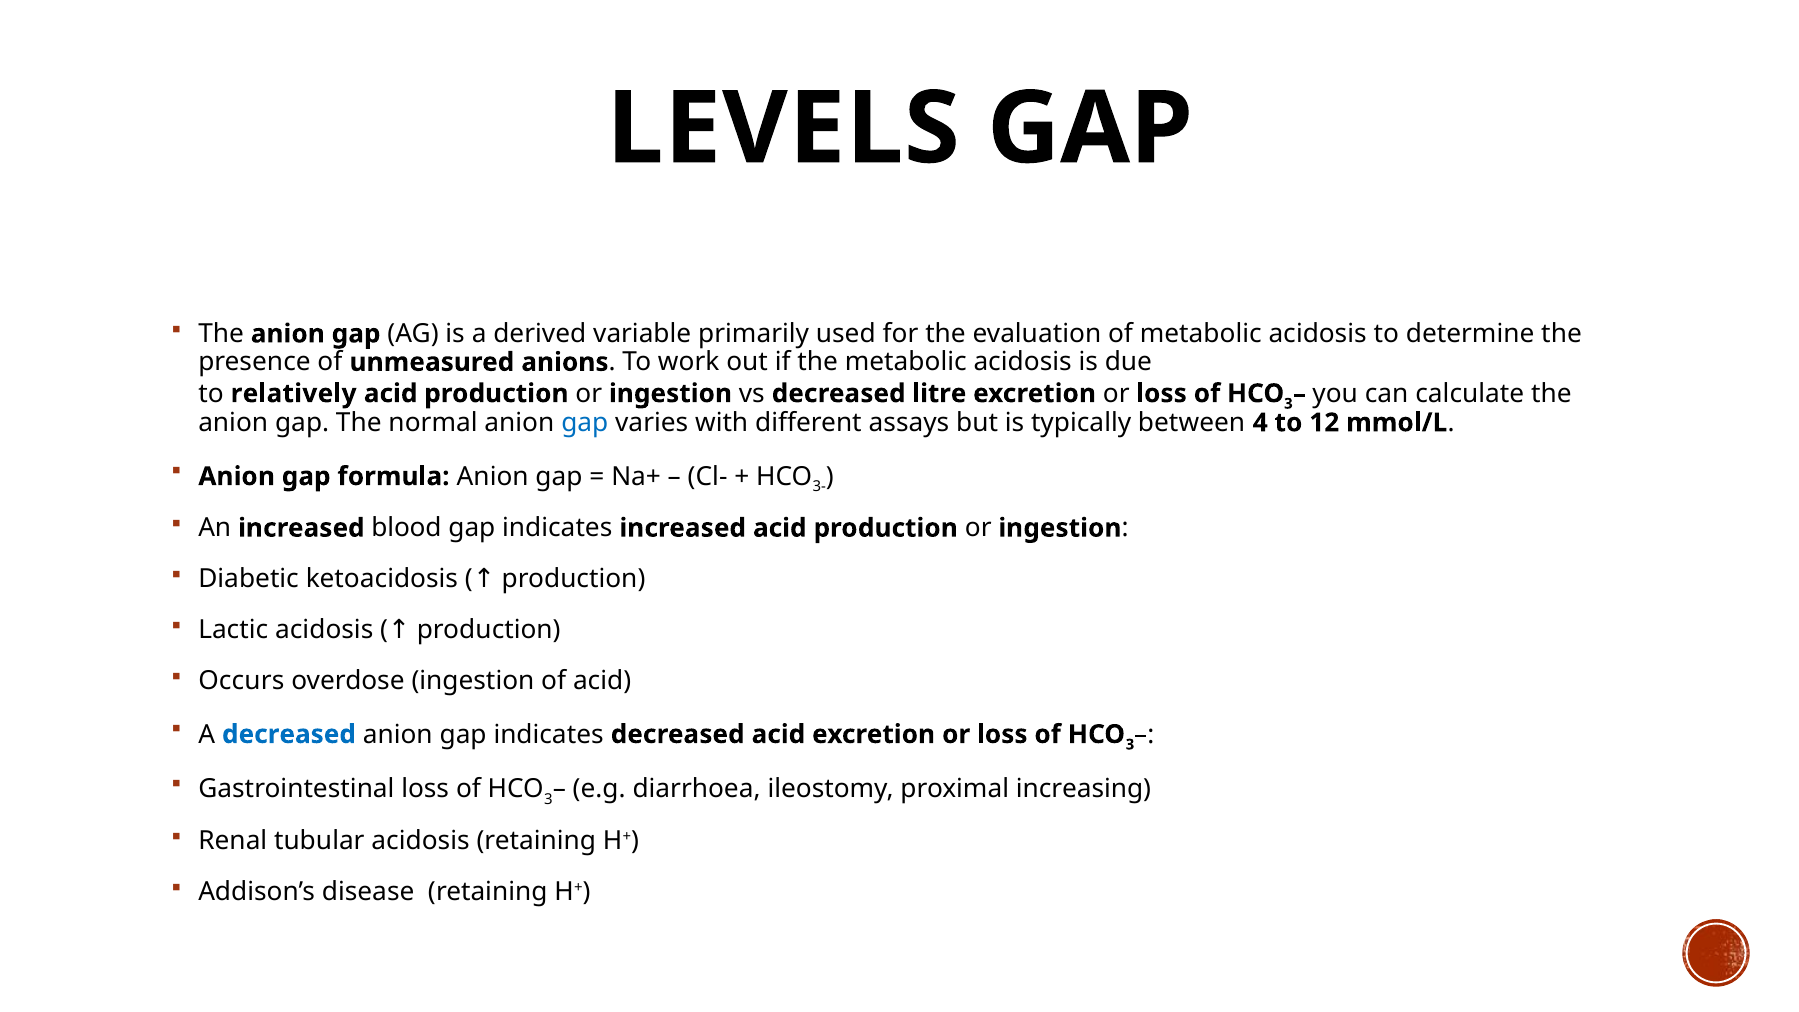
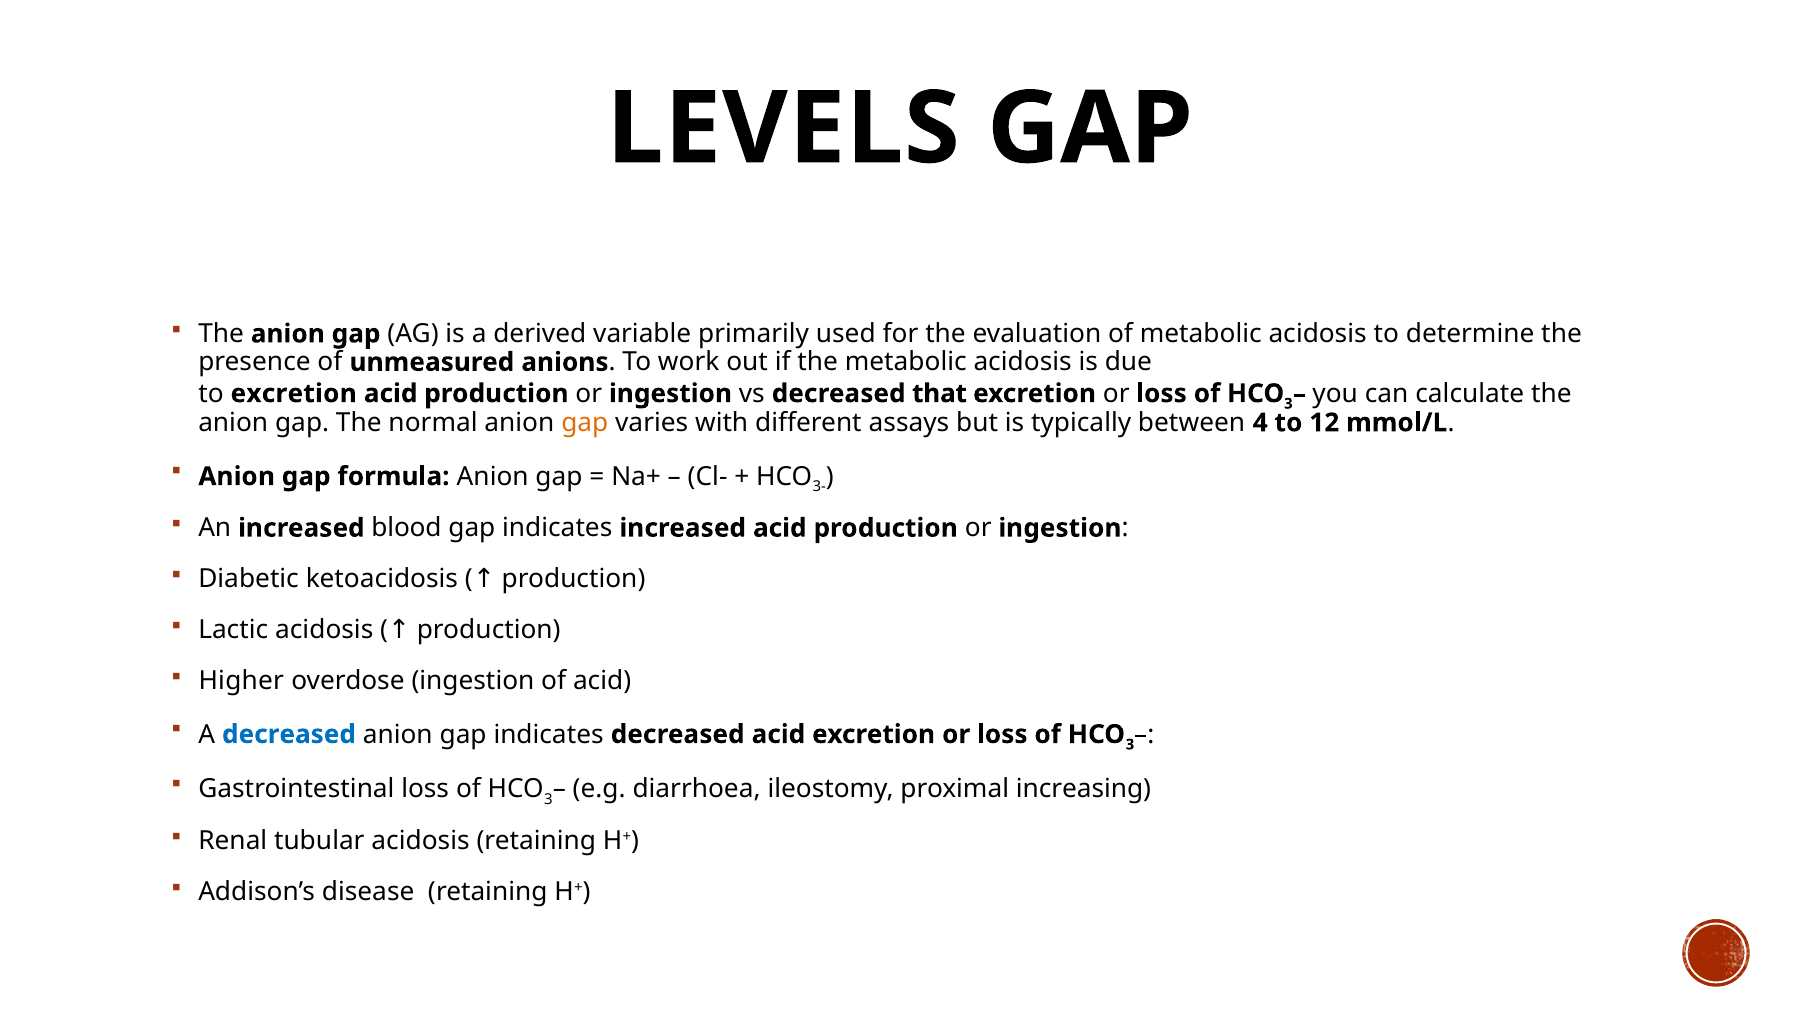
to relatively: relatively -> excretion
litre: litre -> that
gap at (585, 423) colour: blue -> orange
Occurs: Occurs -> Higher
